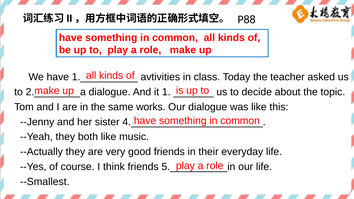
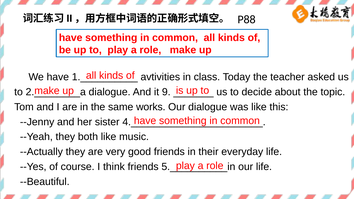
1: 1 -> 9
--Smallest: --Smallest -> --Beautiful
